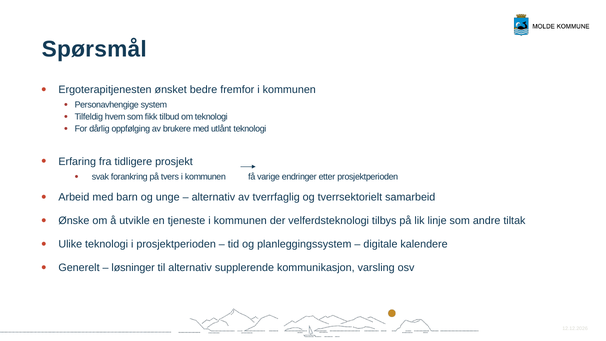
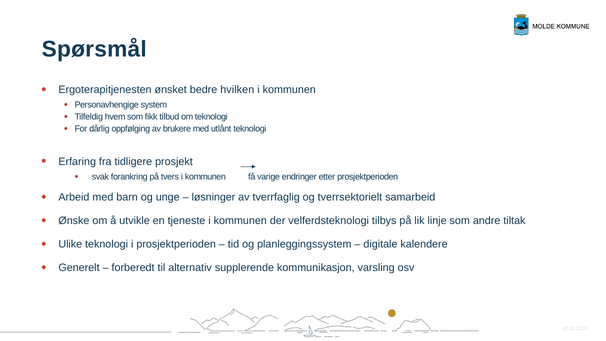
fremfor: fremfor -> hvilken
alternativ at (213, 197): alternativ -> løsninger
løsninger: løsninger -> forberedt
